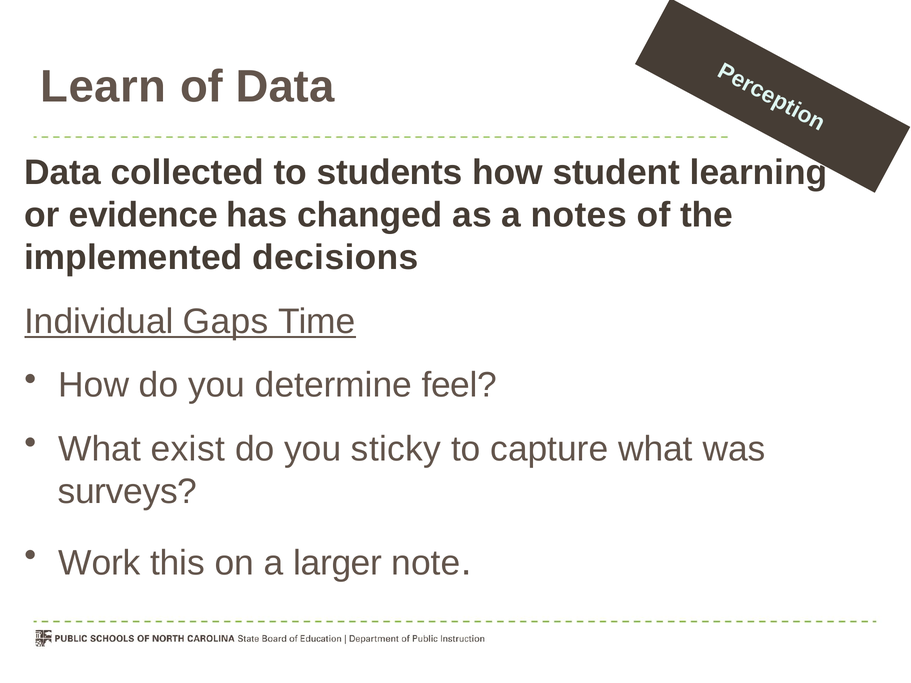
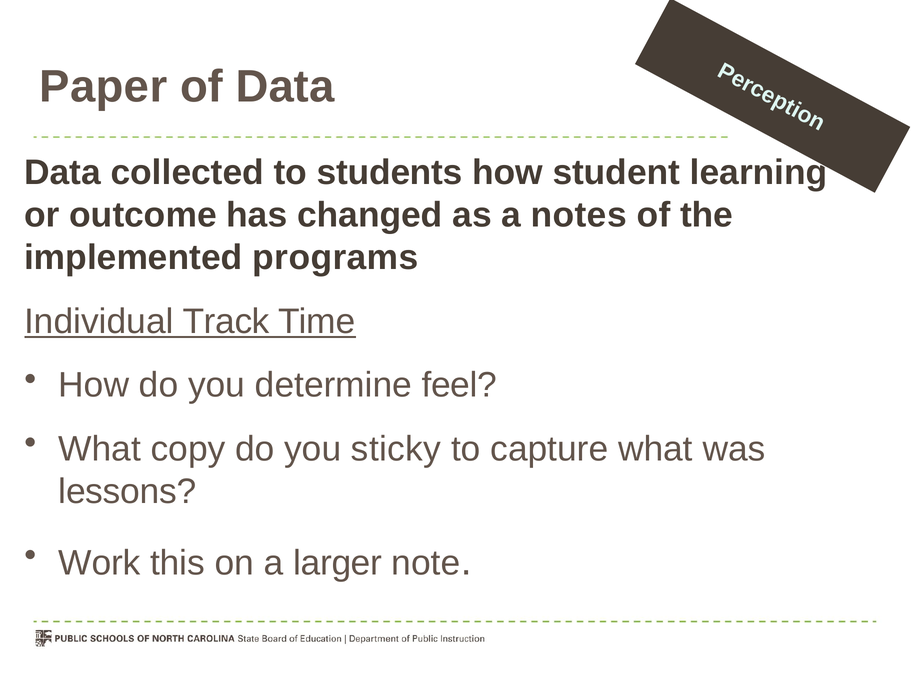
Learn: Learn -> Paper
evidence: evidence -> outcome
decisions: decisions -> programs
Gaps: Gaps -> Track
exist: exist -> copy
surveys: surveys -> lessons
